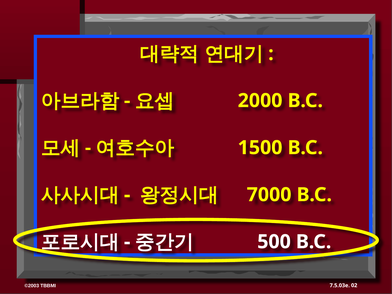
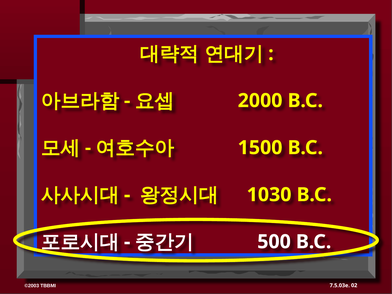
7000: 7000 -> 1030
